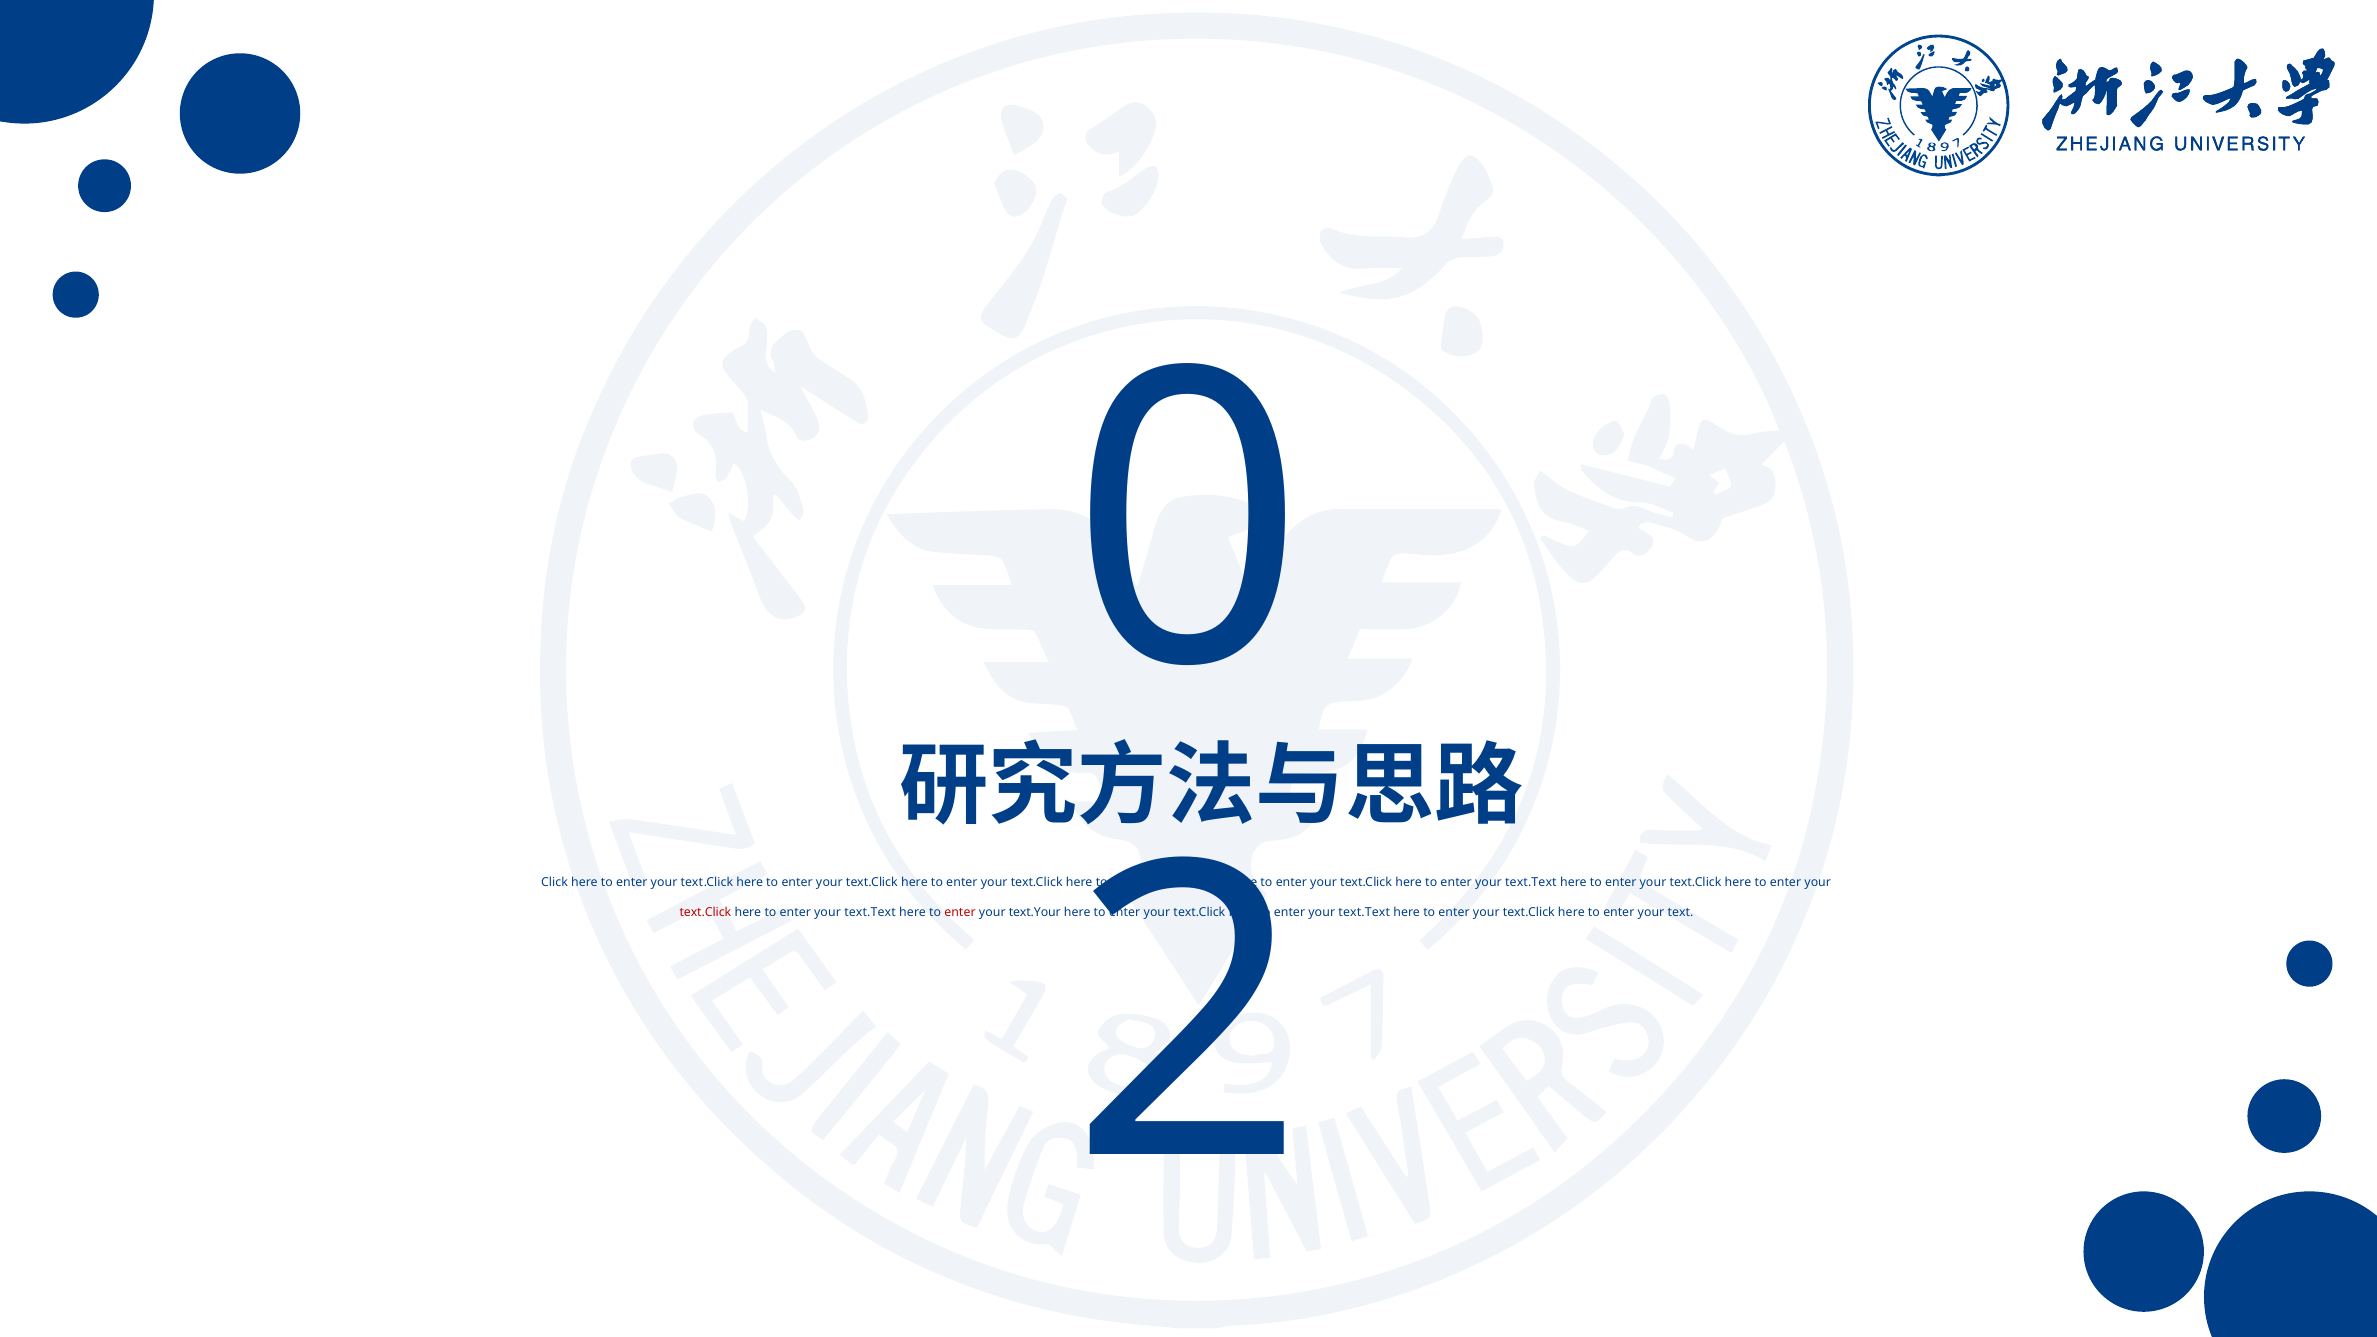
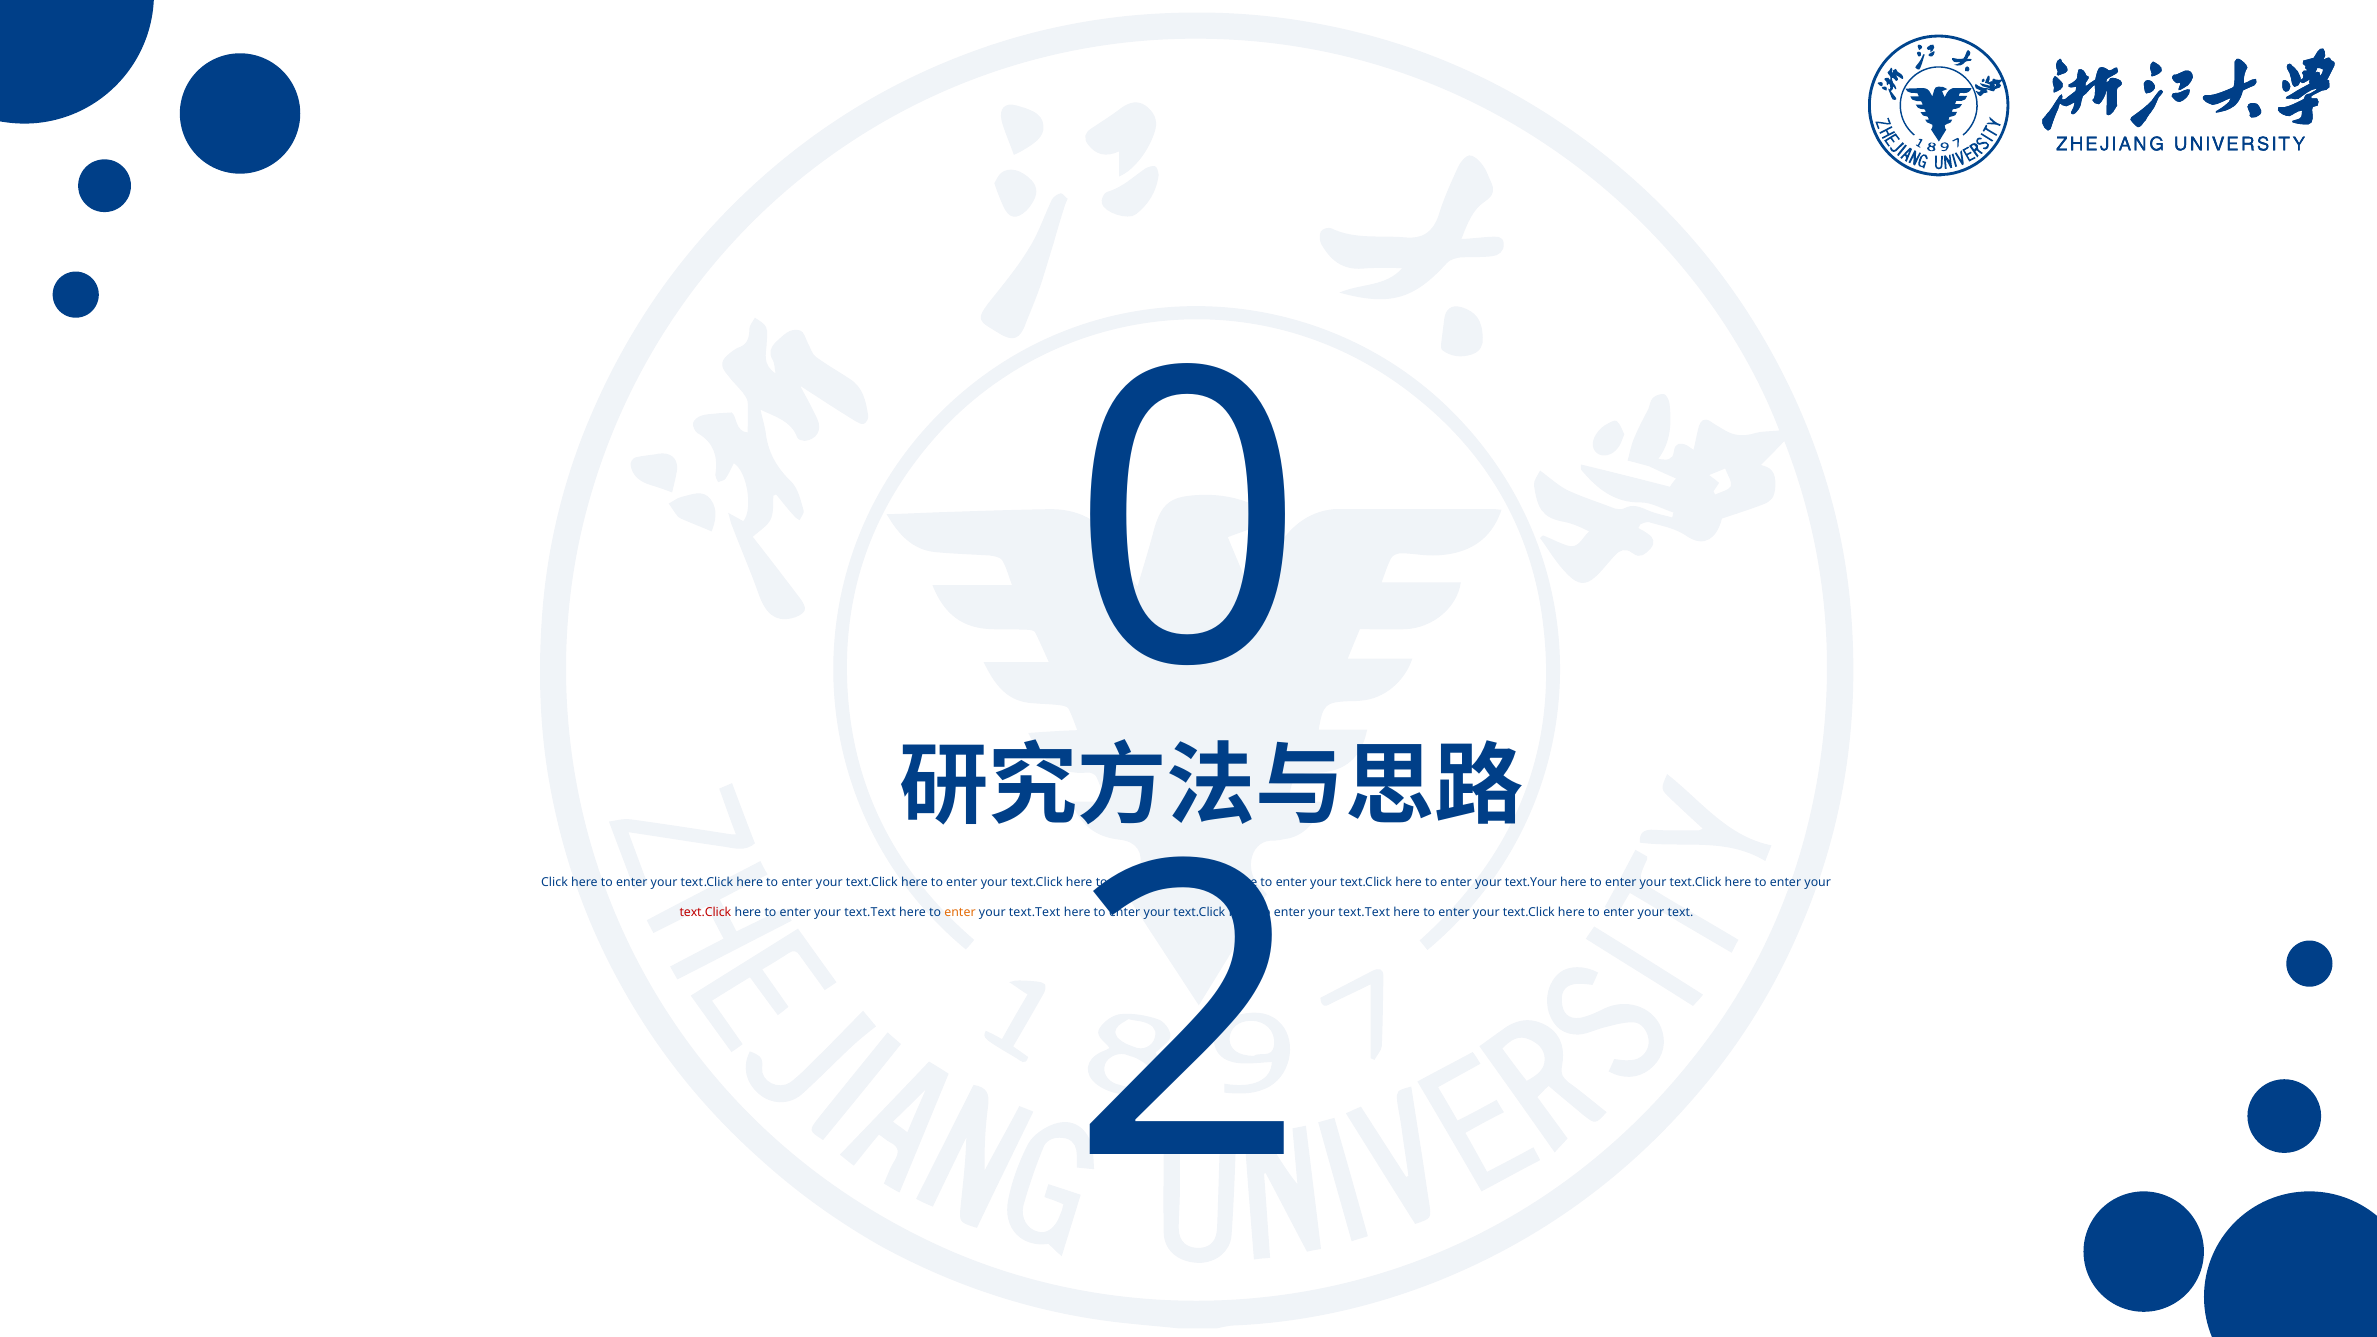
text.Text at (1531, 883): text.Text -> text.Your
enter at (960, 912) colour: red -> orange
text.Your at (1035, 912): text.Your -> text.Text
